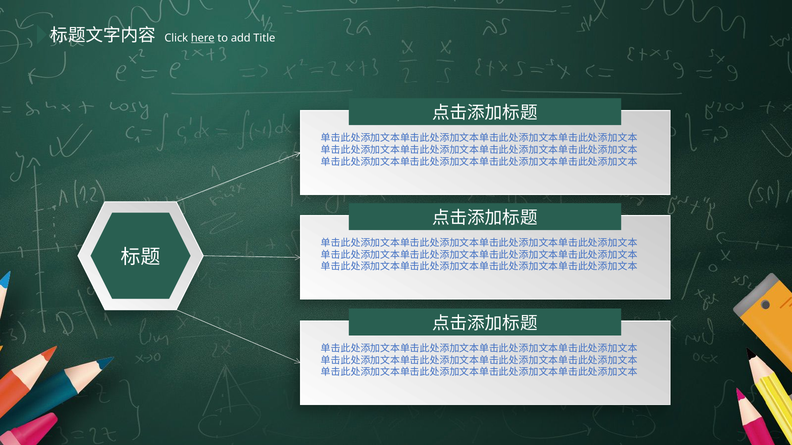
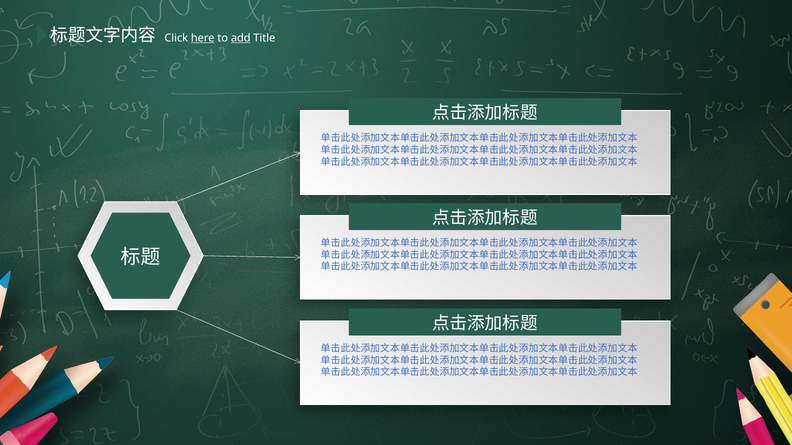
add underline: none -> present
